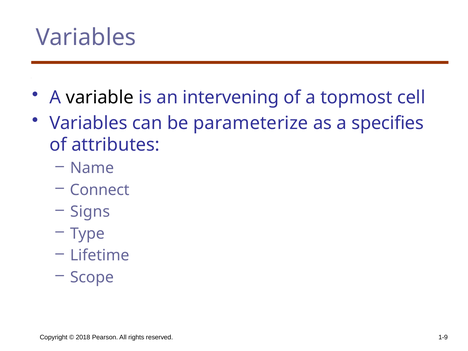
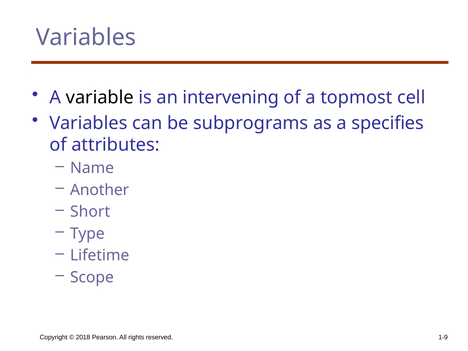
parameterize: parameterize -> subprograms
Connect: Connect -> Another
Signs: Signs -> Short
